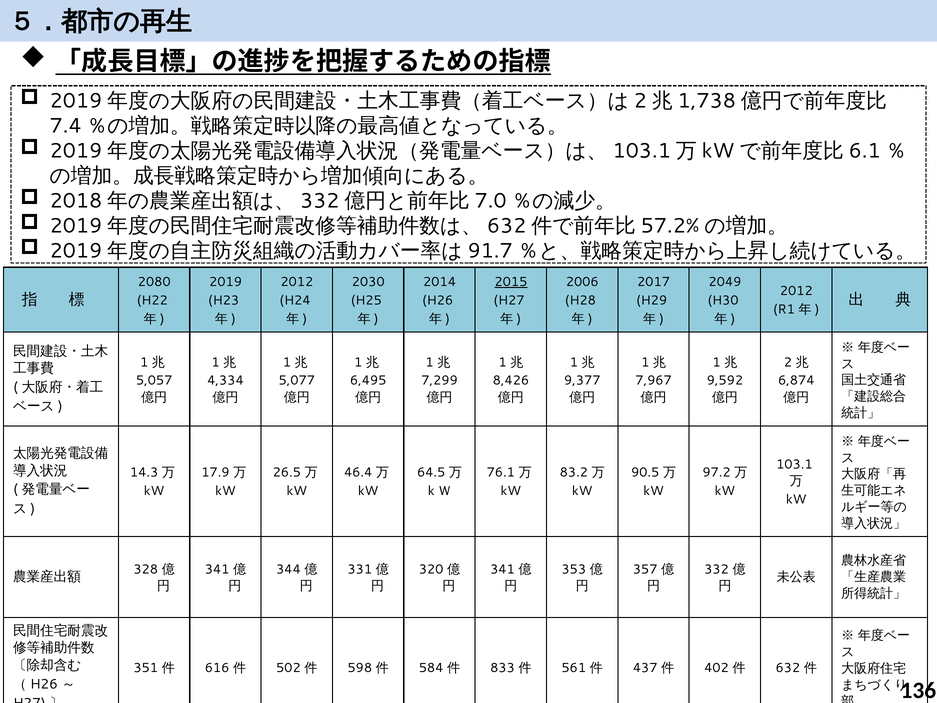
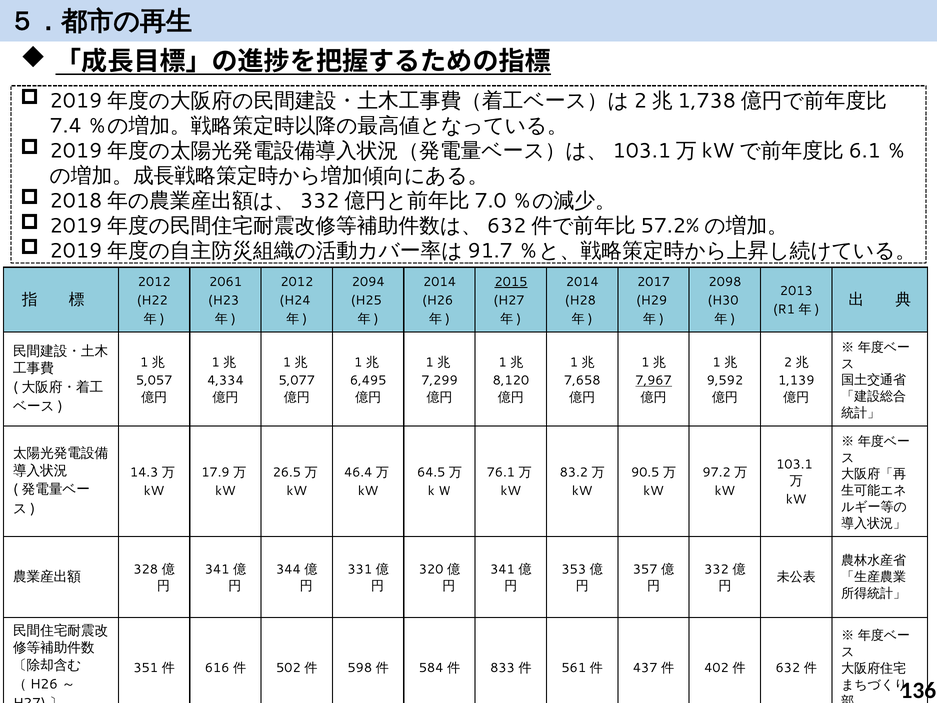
2080 at (154, 282): 2080 -> 2012
2019: 2019 -> 2061
2030: 2030 -> 2094
2006 at (582, 282): 2006 -> 2014
2049: 2049 -> 2098
2012 at (796, 291): 2012 -> 2013
8,426: 8,426 -> 8,120
9,377: 9,377 -> 7,658
7,967 underline: none -> present
6,874: 6,874 -> 1,139
